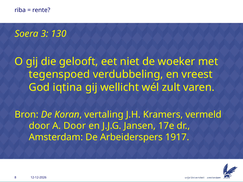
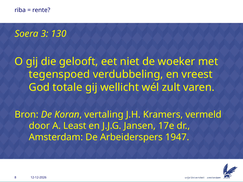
iqtina: iqtina -> totale
A Door: Door -> Least
1917: 1917 -> 1947
